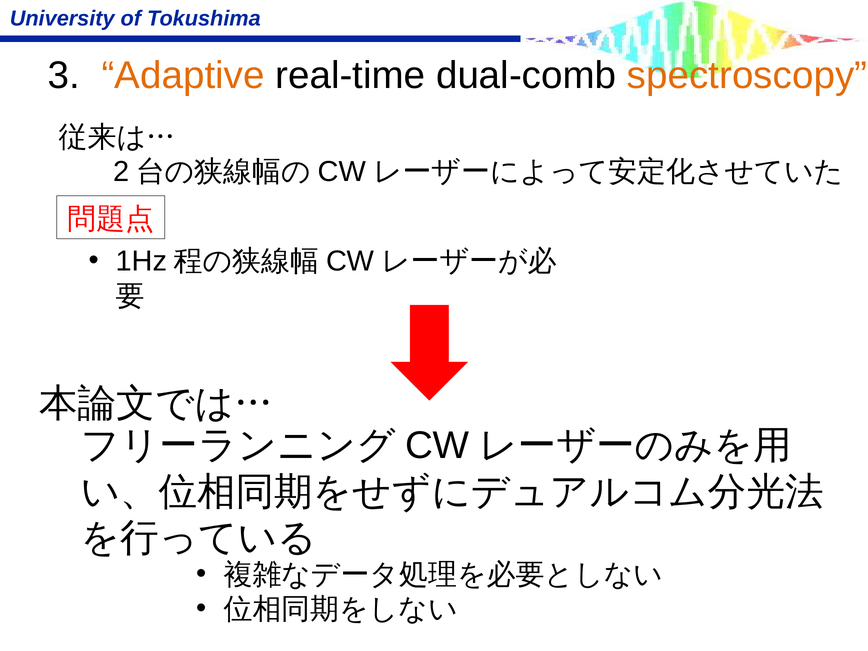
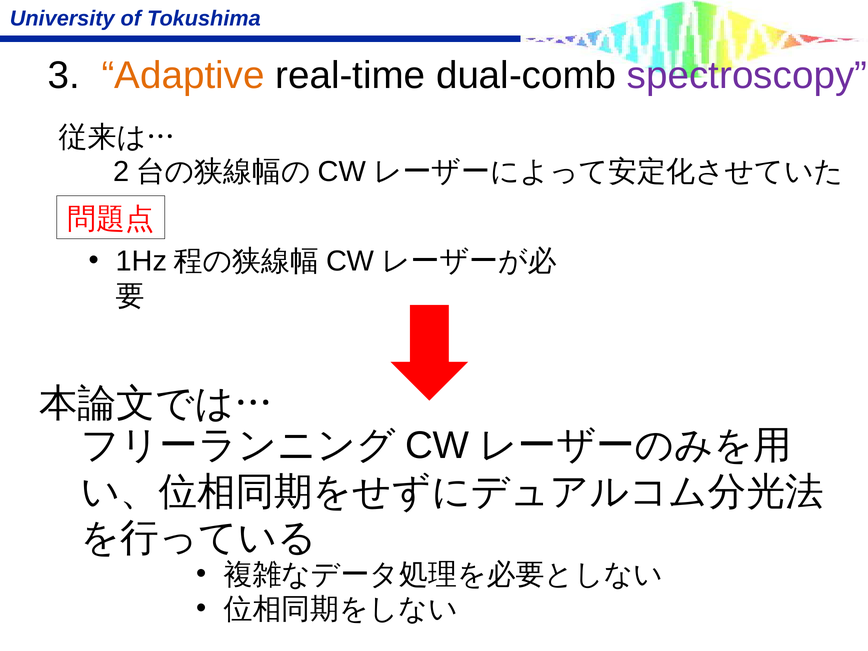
spectroscopy colour: orange -> purple
